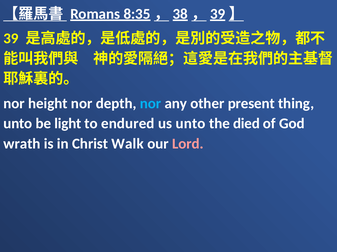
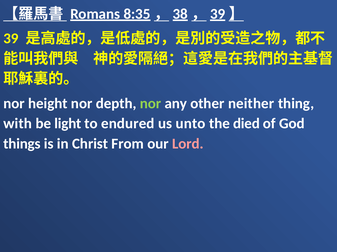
nor at (151, 104) colour: light blue -> light green
present: present -> neither
unto at (18, 124): unto -> with
wrath: wrath -> things
Walk: Walk -> From
